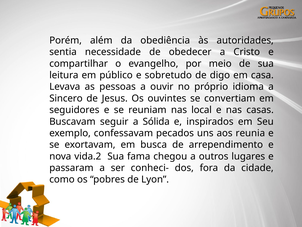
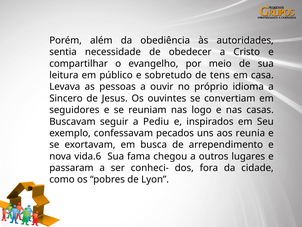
digo: digo -> tens
local: local -> logo
Sólida: Sólida -> Pediu
vida.2: vida.2 -> vida.6
